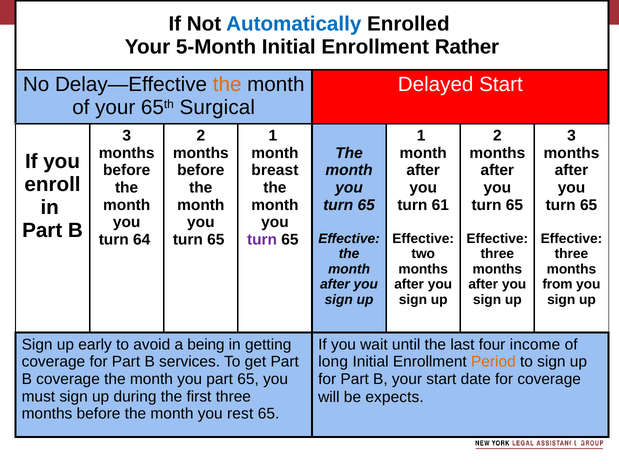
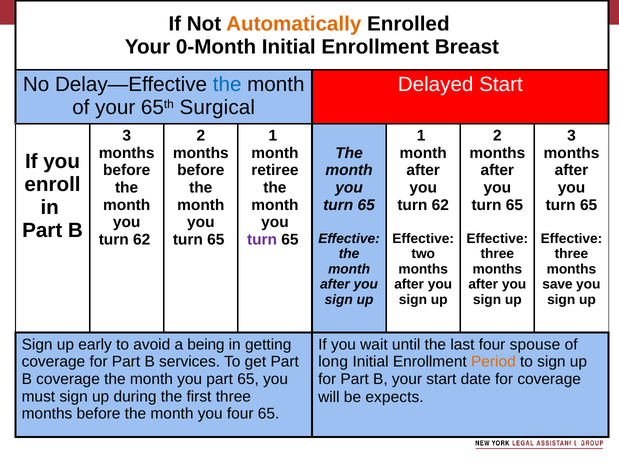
Automatically colour: blue -> orange
5-Month: 5-Month -> 0-Month
Rather: Rather -> Breast
the at (227, 85) colour: orange -> blue
breast: breast -> retiree
61 at (440, 205): 61 -> 62
64 at (142, 240): 64 -> 62
from: from -> save
income: income -> spouse
you rest: rest -> four
